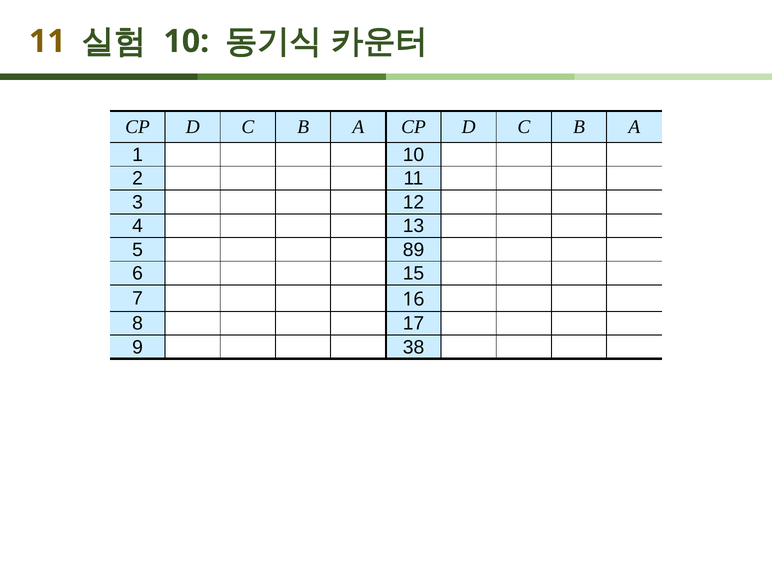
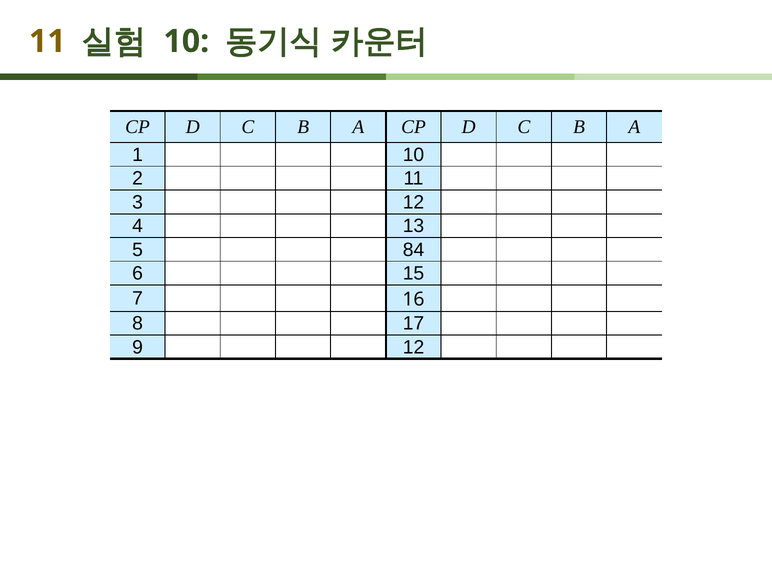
89: 89 -> 84
9 38: 38 -> 12
